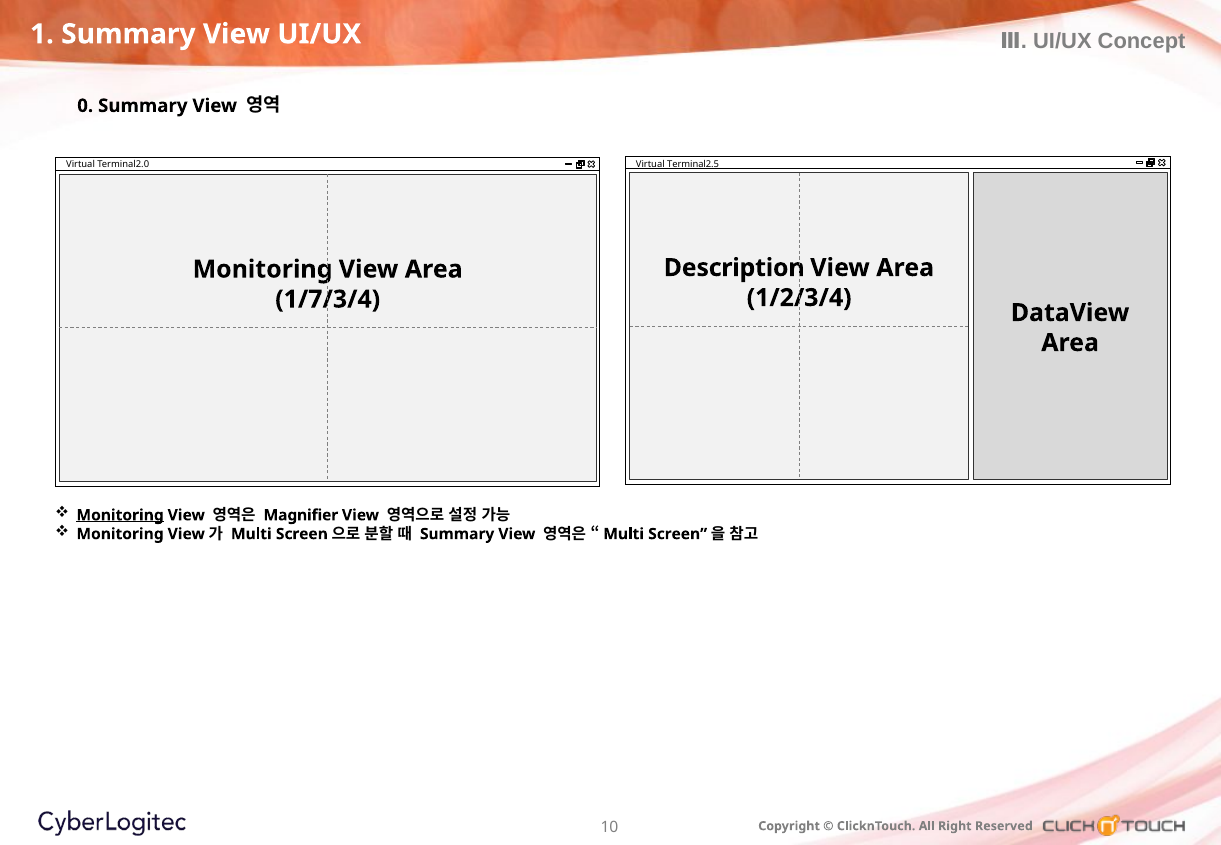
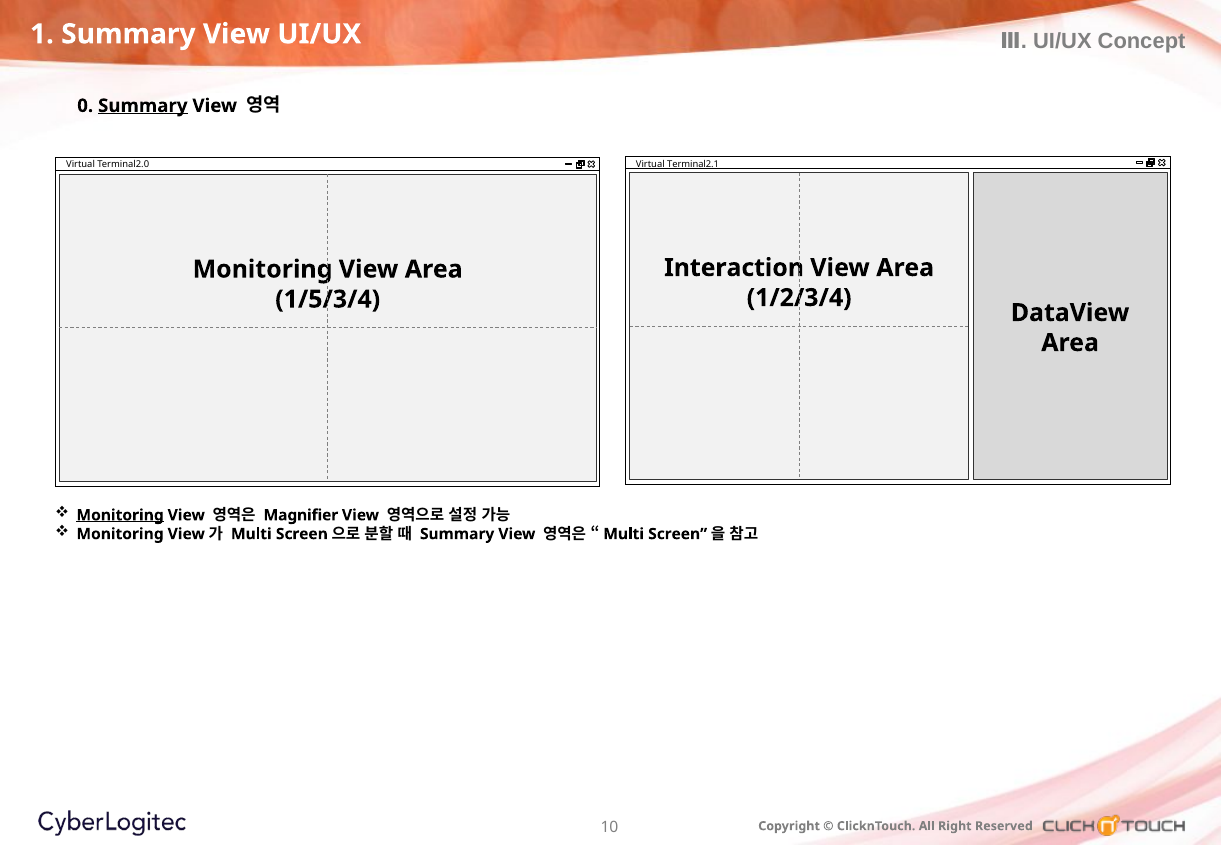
Summary at (143, 106) underline: none -> present
Terminal2.5: Terminal2.5 -> Terminal2.1
Description: Description -> Interaction
1/7/3/4: 1/7/3/4 -> 1/5/3/4
